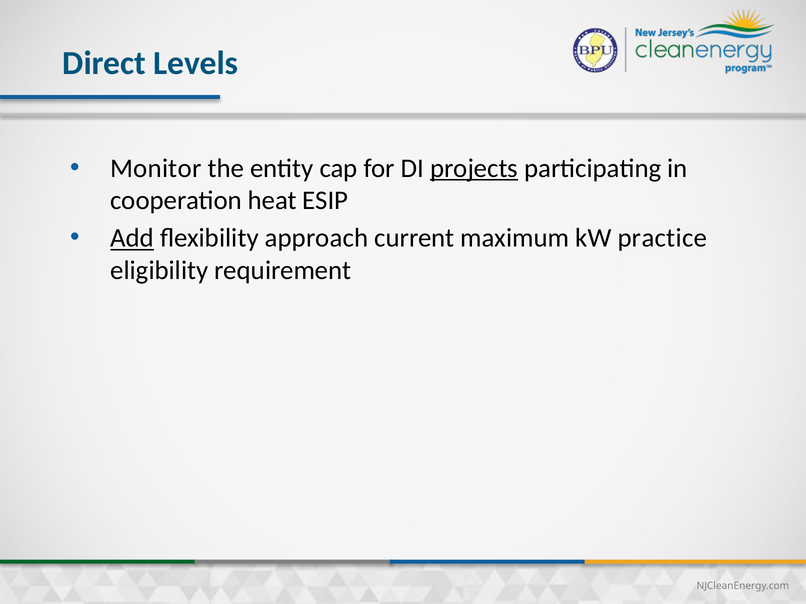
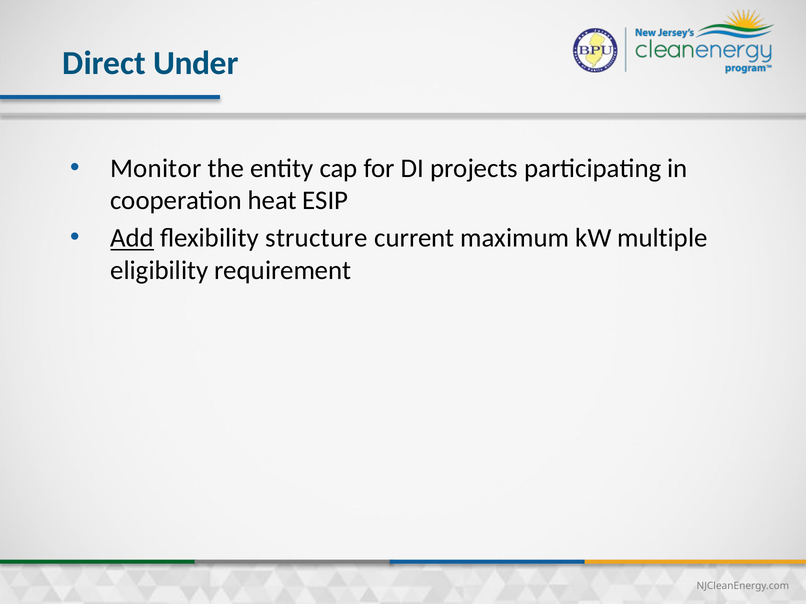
Levels: Levels -> Under
projects underline: present -> none
approach: approach -> structure
practice: practice -> multiple
